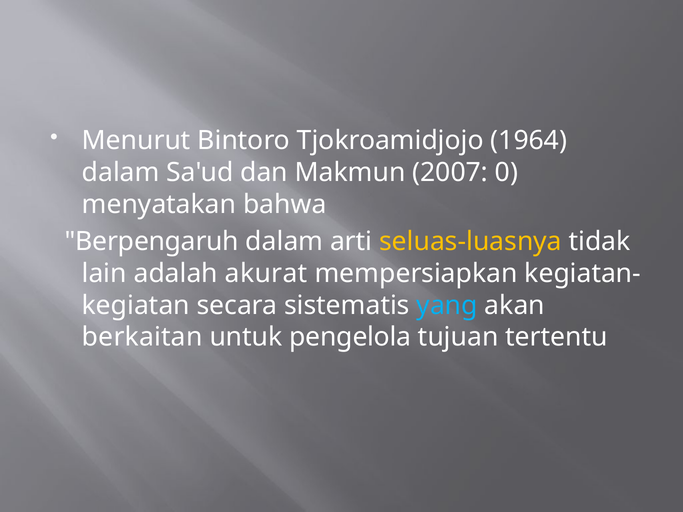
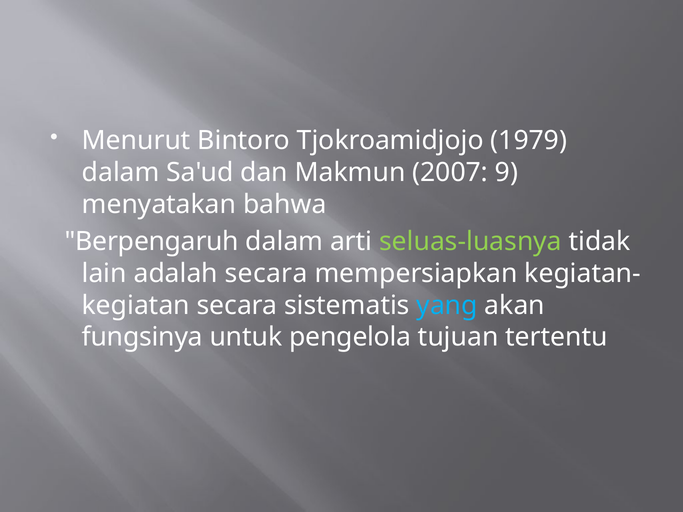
1964: 1964 -> 1979
0: 0 -> 9
seluas-luasnya colour: yellow -> light green
adalah akurat: akurat -> secara
berkaitan: berkaitan -> fungsinya
